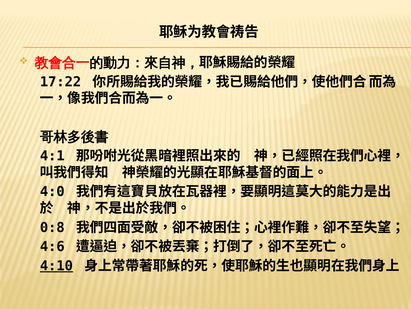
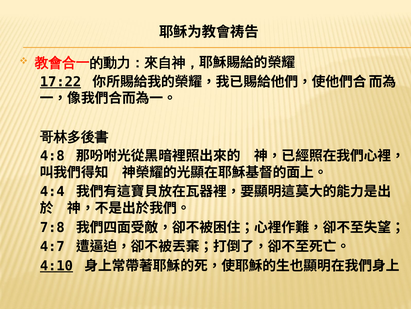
17:22 underline: none -> present
4:1: 4:1 -> 4:8
4:0: 4:0 -> 4:4
0:8: 0:8 -> 7:8
4:6: 4:6 -> 4:7
